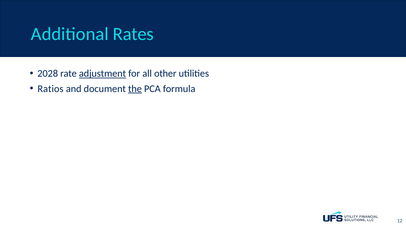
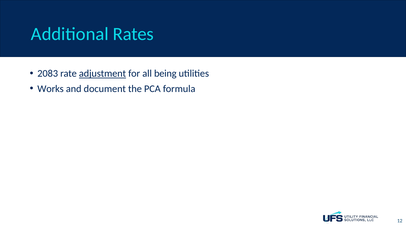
2028: 2028 -> 2083
other: other -> being
Ratios: Ratios -> Works
the underline: present -> none
